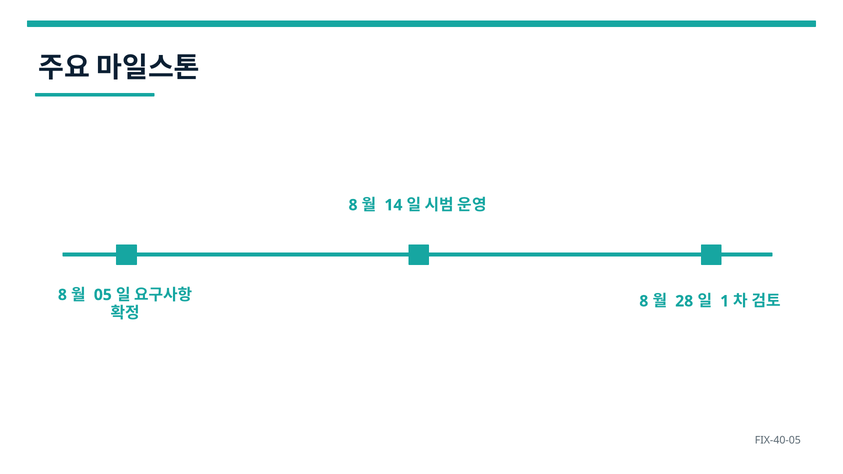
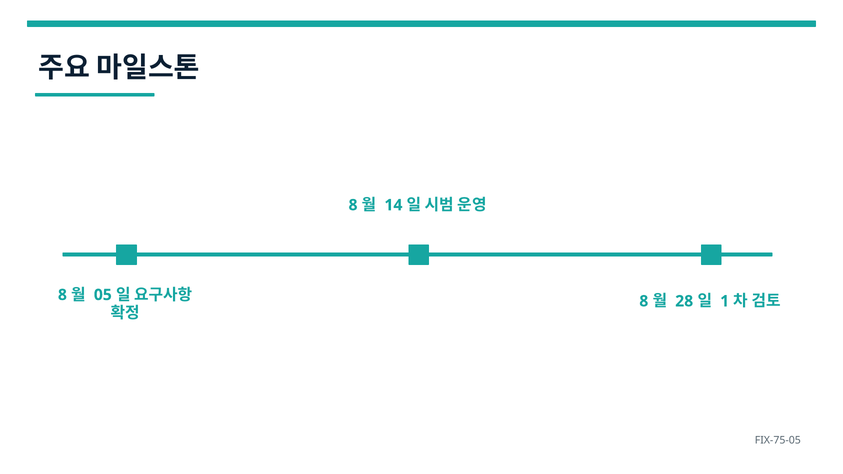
FIX-40-05: FIX-40-05 -> FIX-75-05
